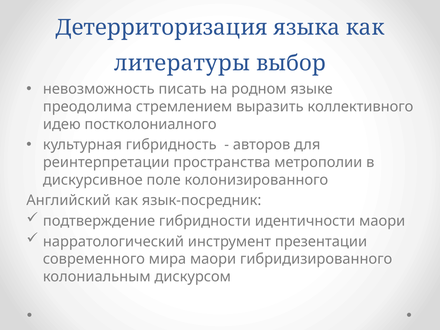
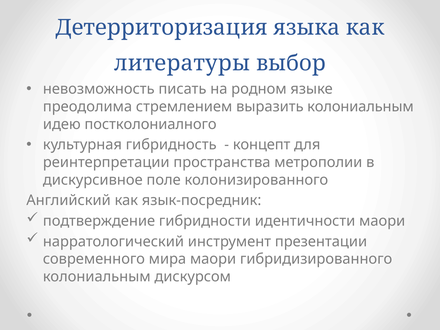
выразить коллективного: коллективного -> колониальным
авторов: авторов -> концепт
